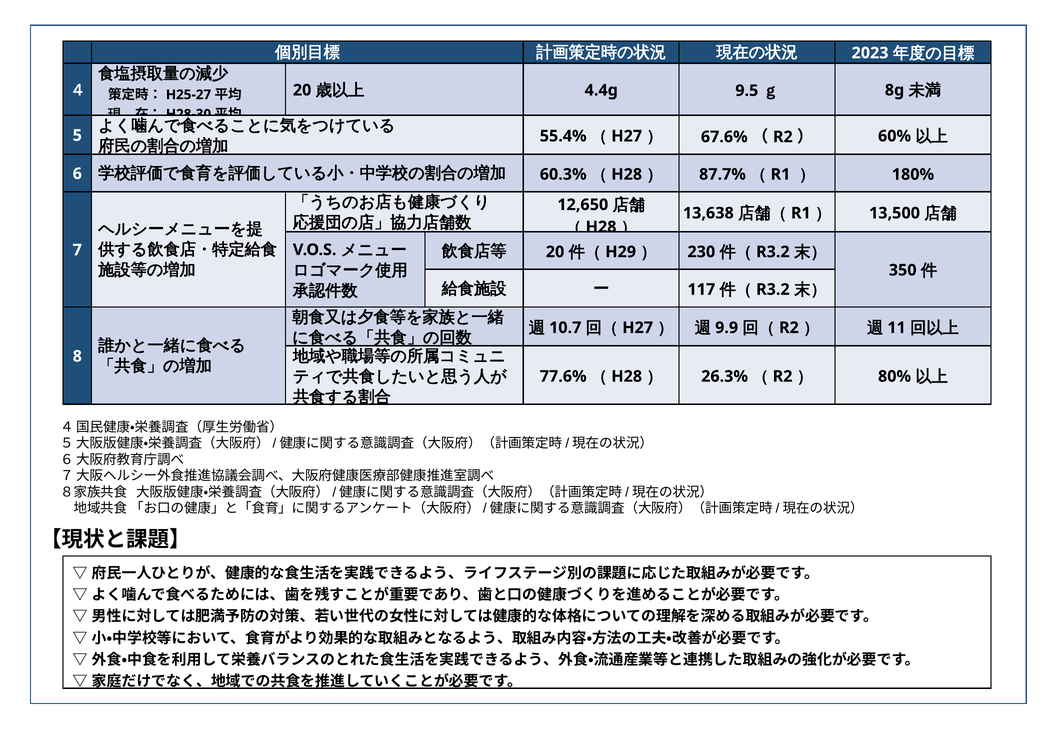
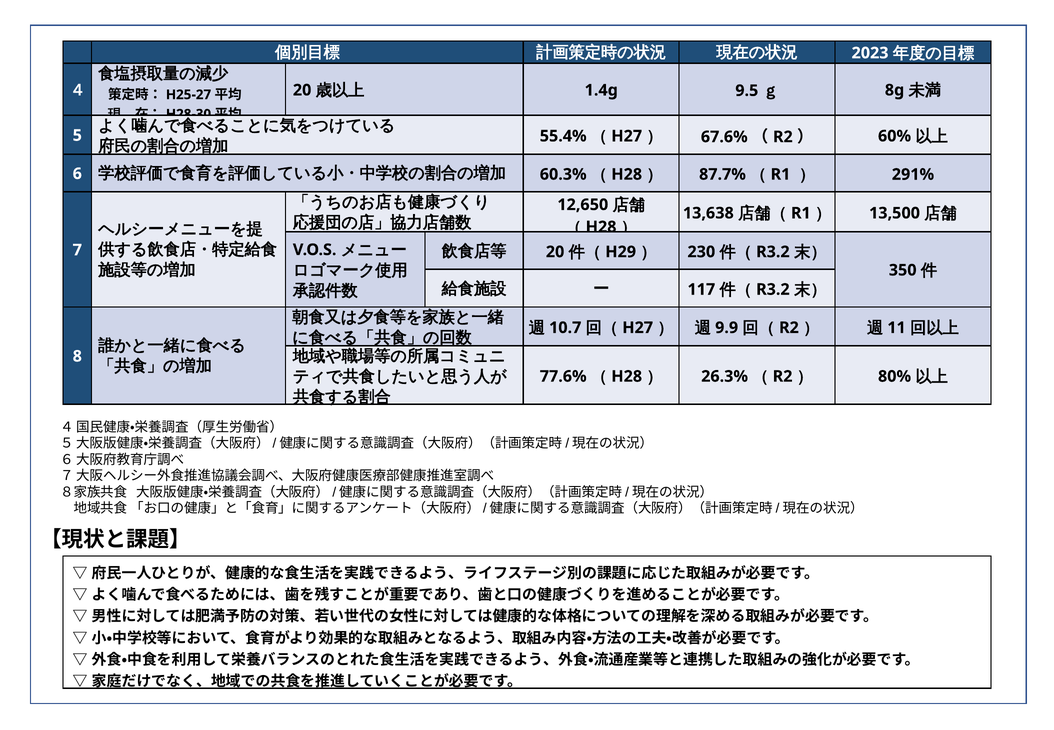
4.4g: 4.4g -> 1.4g
180%: 180% -> 291%
